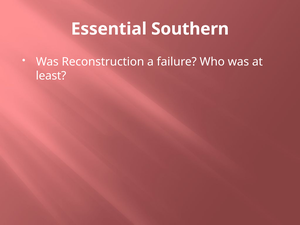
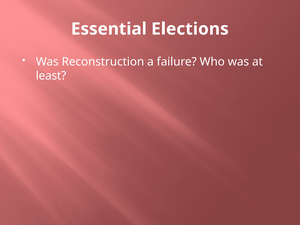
Southern: Southern -> Elections
